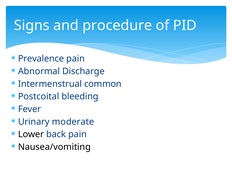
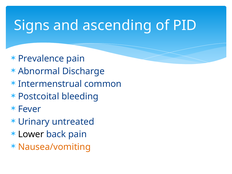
procedure: procedure -> ascending
moderate: moderate -> untreated
Nausea/vomiting colour: black -> orange
